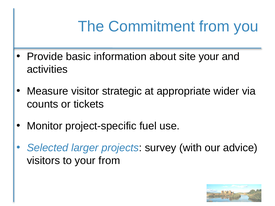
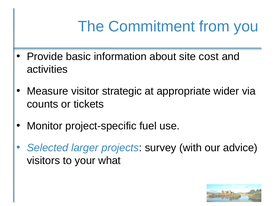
site your: your -> cost
your from: from -> what
